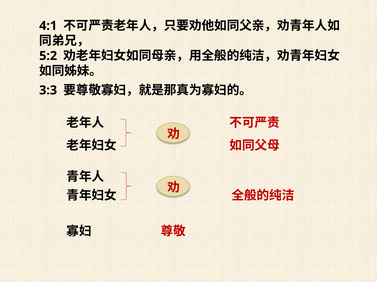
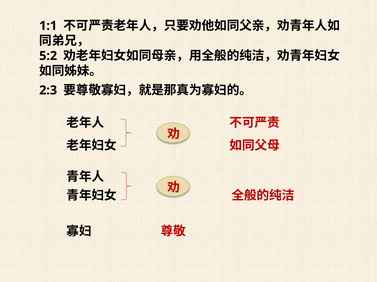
4:1: 4:1 -> 1:1
3:3: 3:3 -> 2:3
